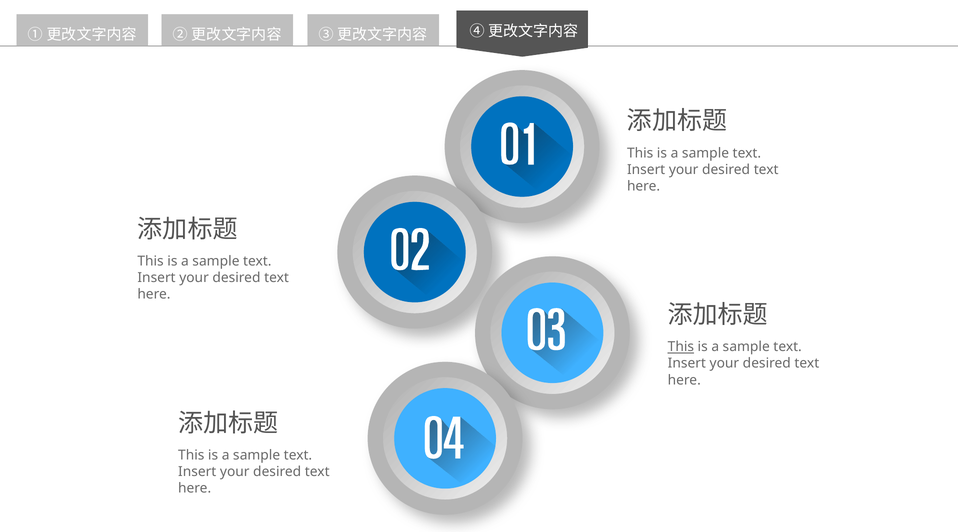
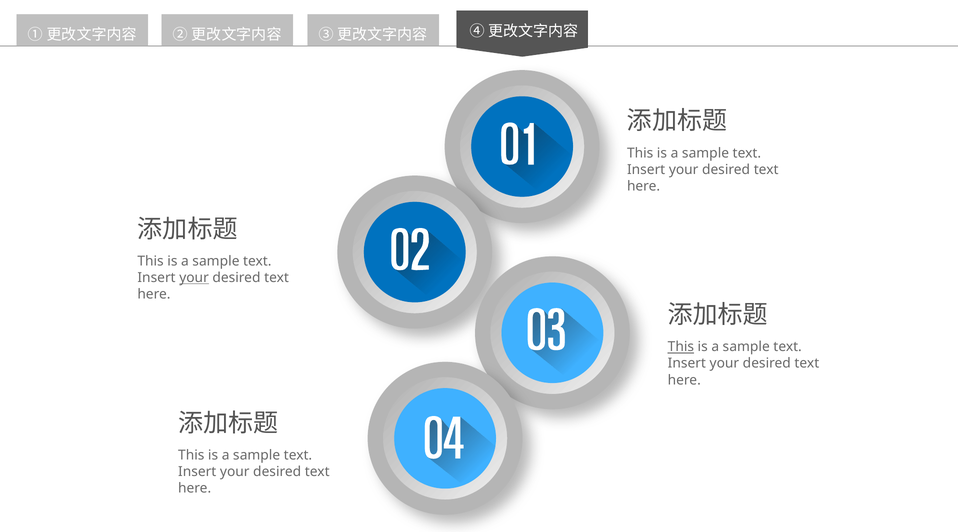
your at (194, 278) underline: none -> present
